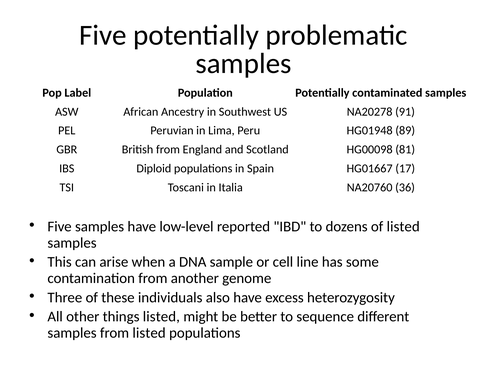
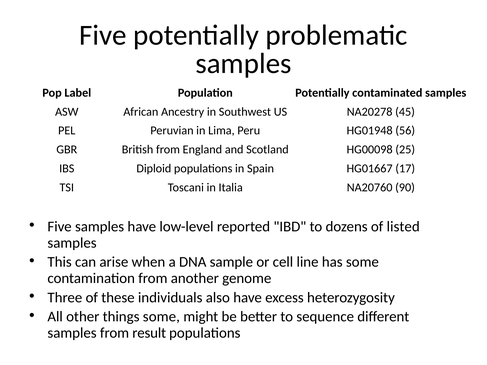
91: 91 -> 45
89: 89 -> 56
81: 81 -> 25
36: 36 -> 90
things listed: listed -> some
from listed: listed -> result
